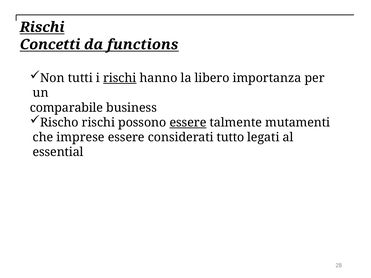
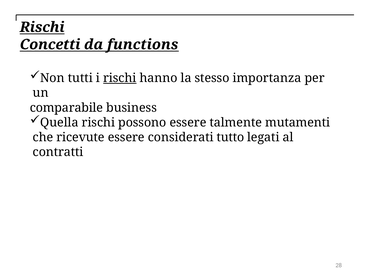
libero: libero -> stesso
Rischo: Rischo -> Quella
essere at (188, 123) underline: present -> none
imprese: imprese -> ricevute
essential: essential -> contratti
